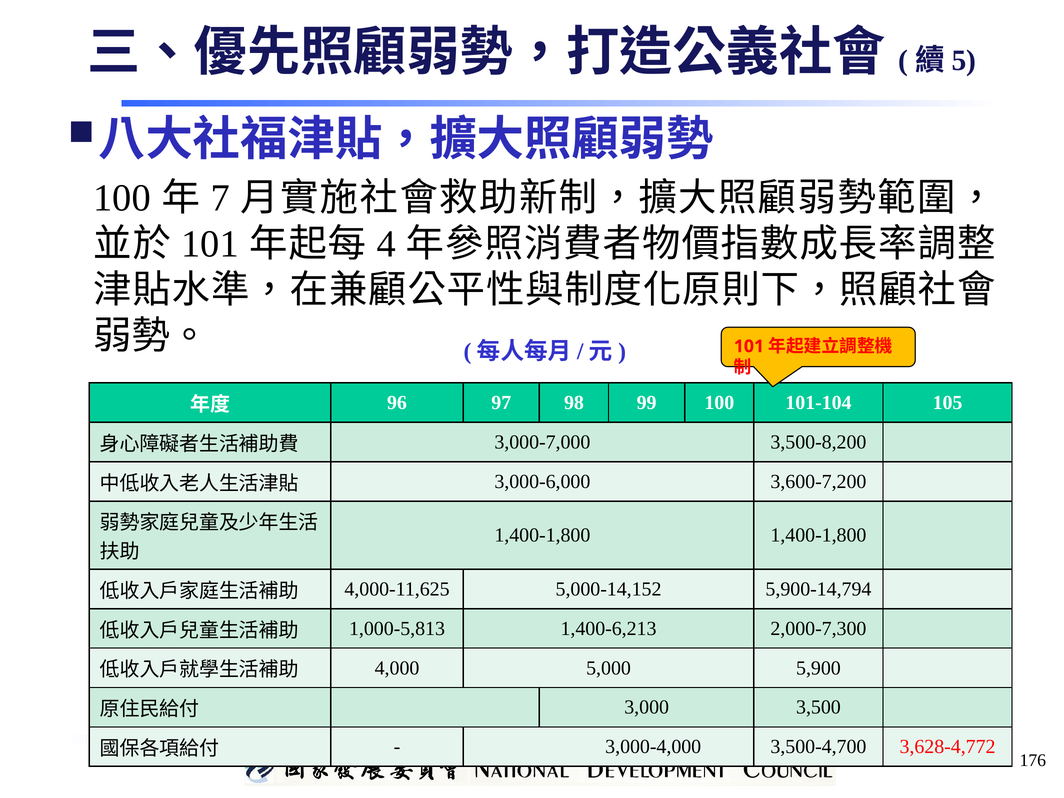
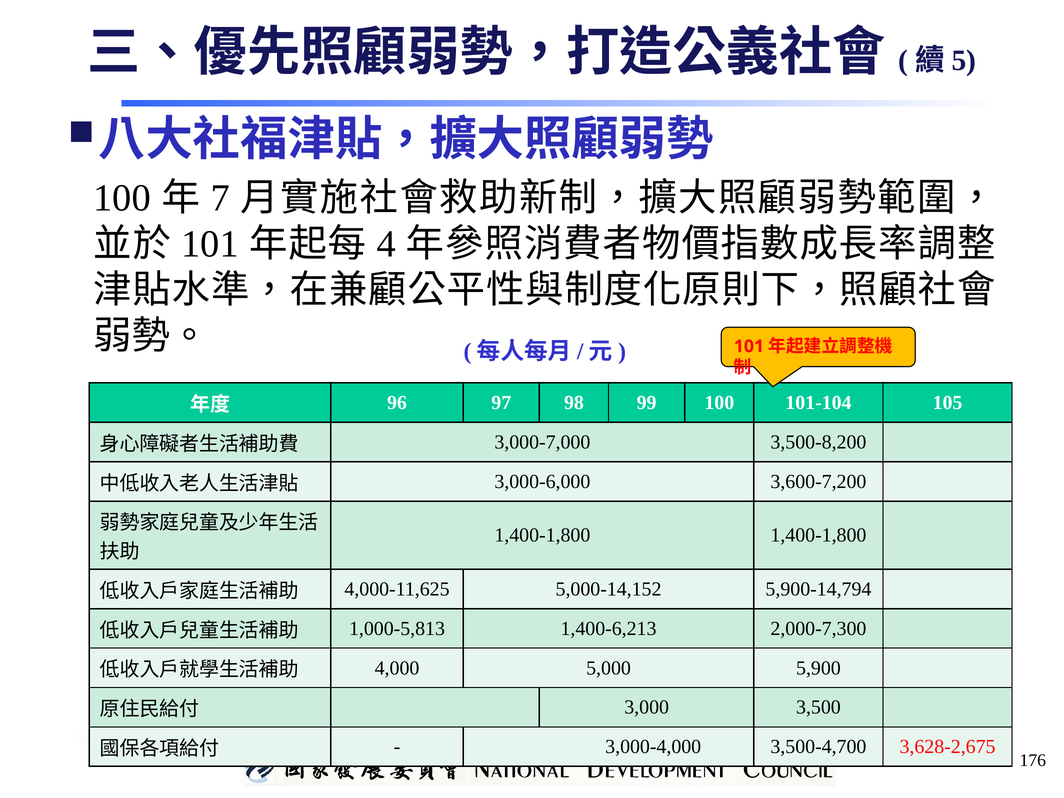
3,628-4,772: 3,628-4,772 -> 3,628-2,675
